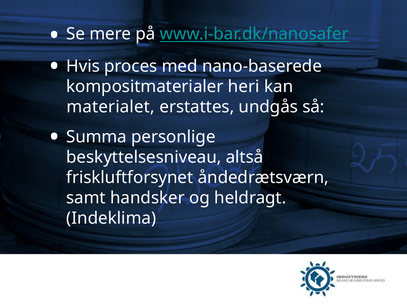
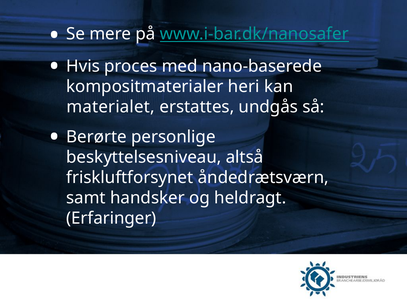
Summa: Summa -> Berørte
Indeklima: Indeklima -> Erfaringer
